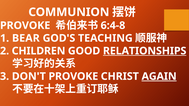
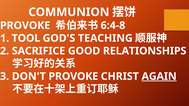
BEAR: BEAR -> TOOL
CHILDREN: CHILDREN -> SACRIFICE
RELATIONSHIPS underline: present -> none
